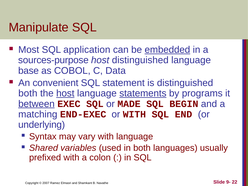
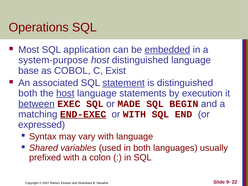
Manipulate: Manipulate -> Operations
sources-purpose: sources-purpose -> system-purpose
Data: Data -> Exist
convenient: convenient -> associated
statement underline: none -> present
statements underline: present -> none
programs: programs -> execution
END-EXEC underline: none -> present
underlying: underlying -> expressed
